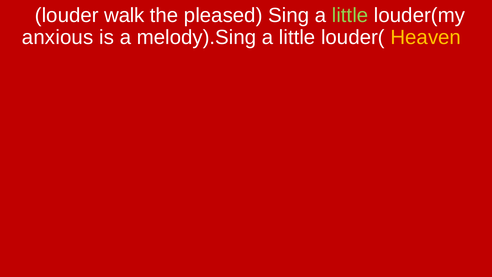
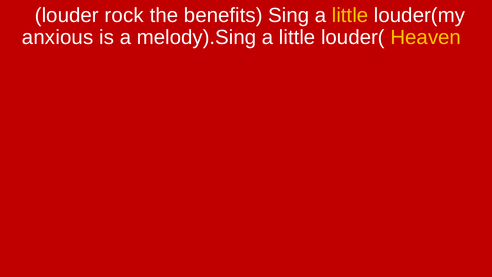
walk: walk -> rock
pleased: pleased -> benefits
little at (350, 15) colour: light green -> yellow
